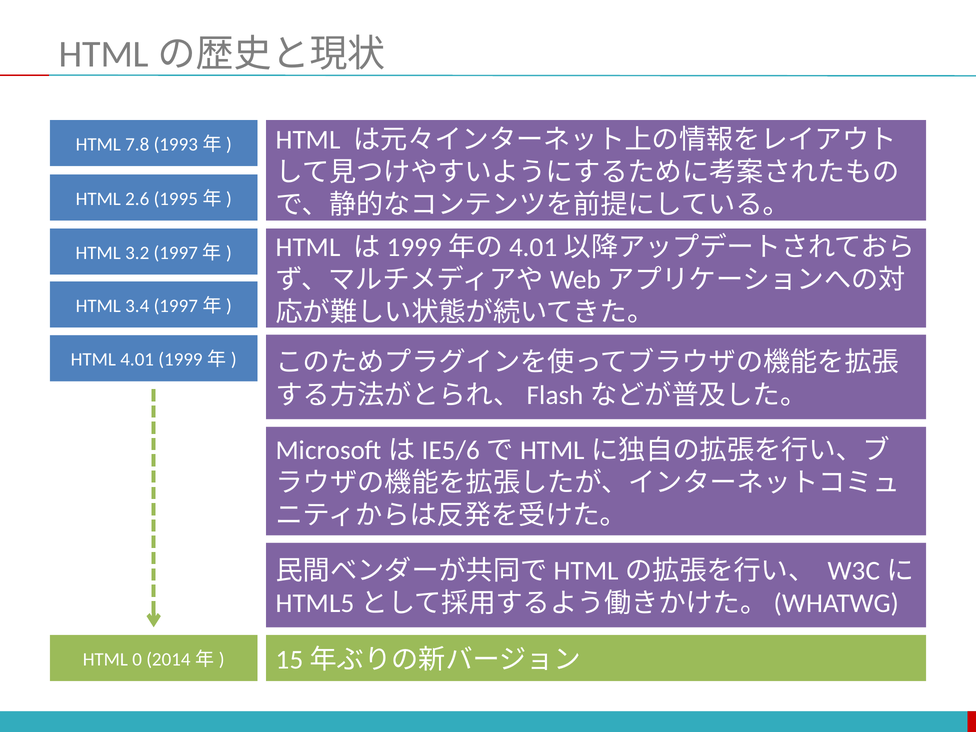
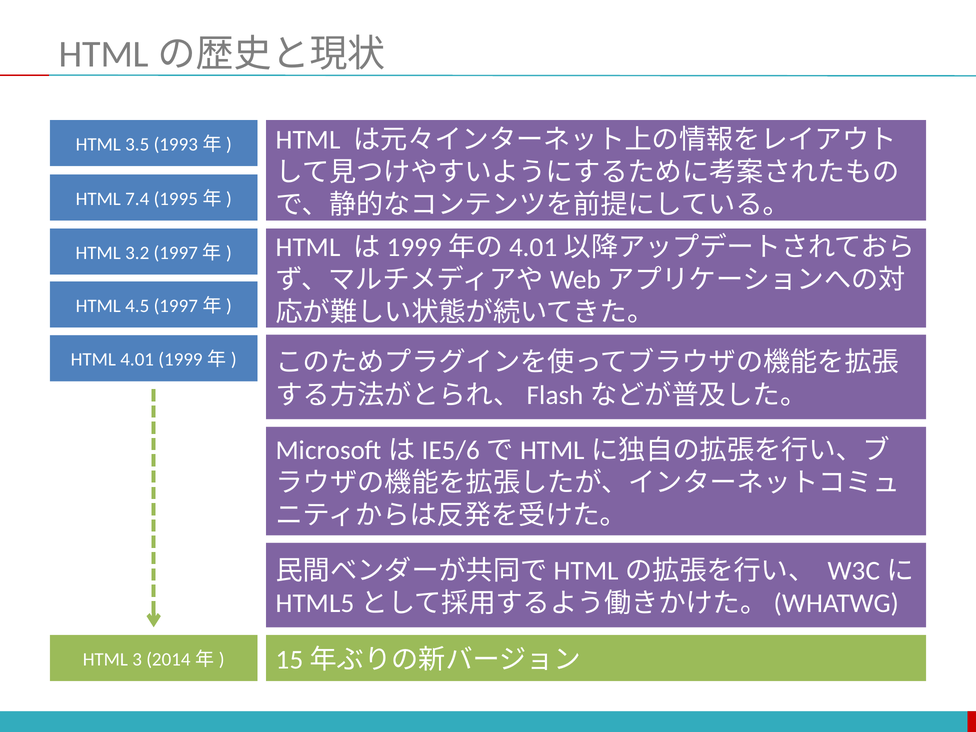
7.8: 7.8 -> 3.5
2.6: 2.6 -> 7.4
3.4: 3.4 -> 4.5
0: 0 -> 3
